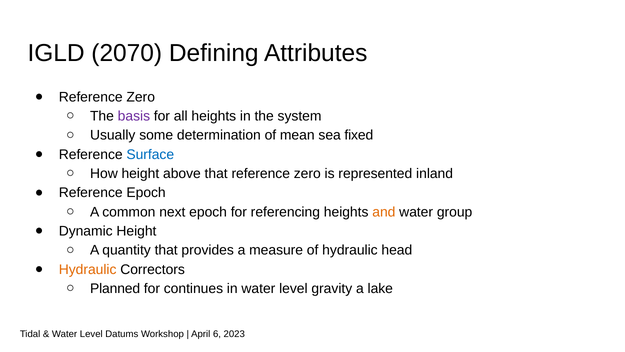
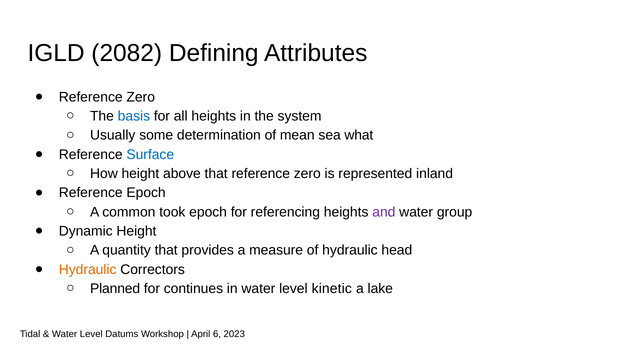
2070: 2070 -> 2082
basis colour: purple -> blue
fixed: fixed -> what
next: next -> took
and colour: orange -> purple
gravity: gravity -> kinetic
